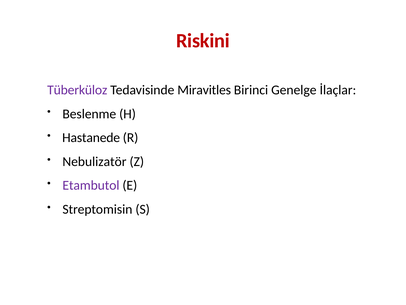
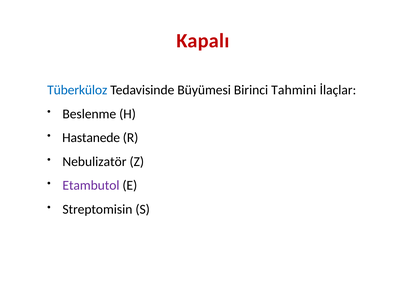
Riskini: Riskini -> Kapalı
Tüberküloz colour: purple -> blue
Miravitles: Miravitles -> Büyümesi
Genelge: Genelge -> Tahmini
